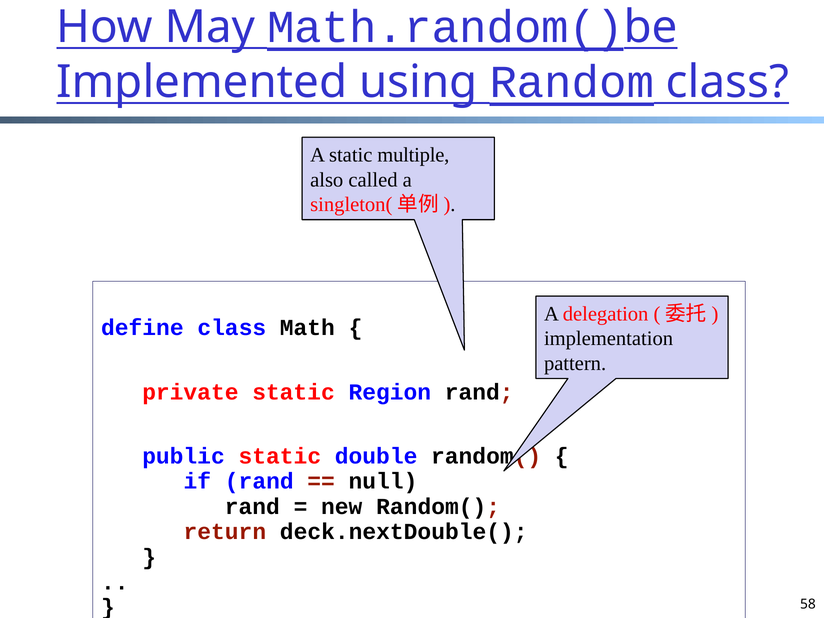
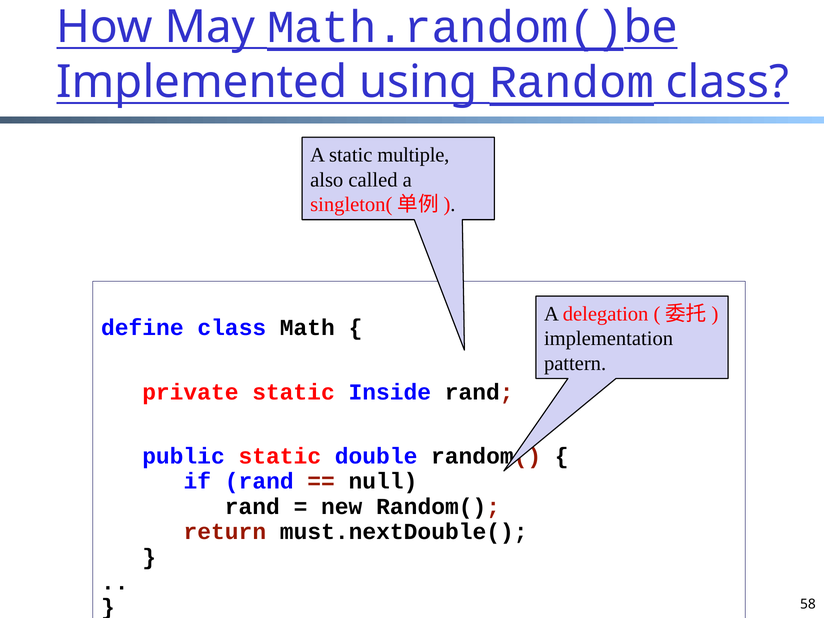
Region: Region -> Inside
deck.nextDouble(: deck.nextDouble( -> must.nextDouble(
